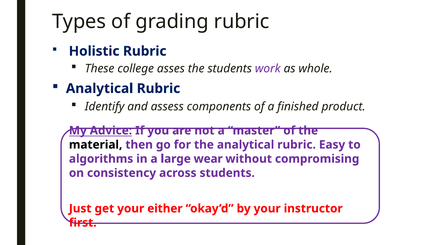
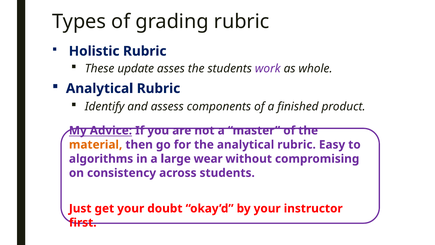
college: college -> update
material colour: black -> orange
either: either -> doubt
